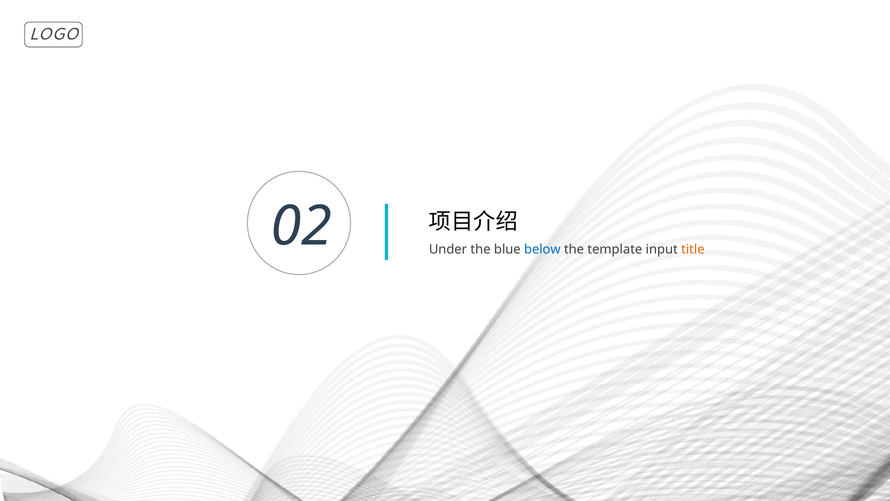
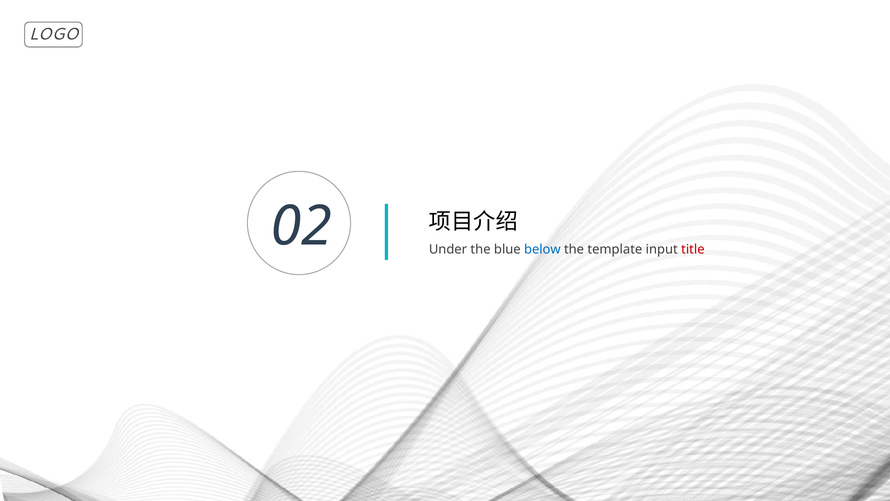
title colour: orange -> red
